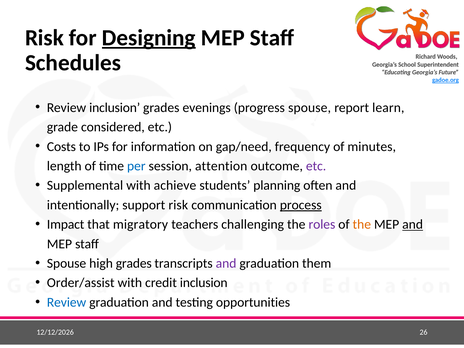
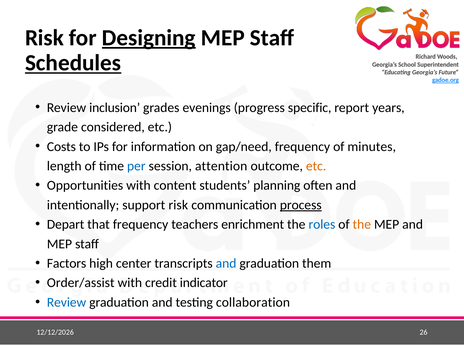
Schedules underline: none -> present
progress spouse: spouse -> specific
learn: learn -> years
etc at (316, 166) colour: purple -> orange
Supplemental: Supplemental -> Opportunities
achieve: achieve -> content
Impact: Impact -> Depart
that migratory: migratory -> frequency
challenging: challenging -> enrichment
roles colour: purple -> blue
and at (413, 224) underline: present -> none
Spouse at (67, 263): Spouse -> Factors
high grades: grades -> center
and at (226, 263) colour: purple -> blue
credit inclusion: inclusion -> indicator
opportunities: opportunities -> collaboration
